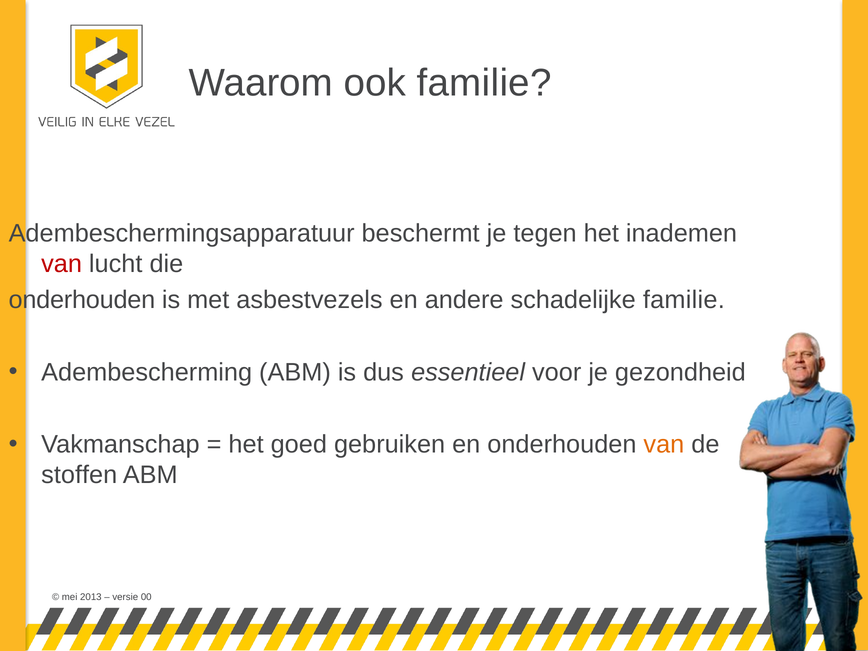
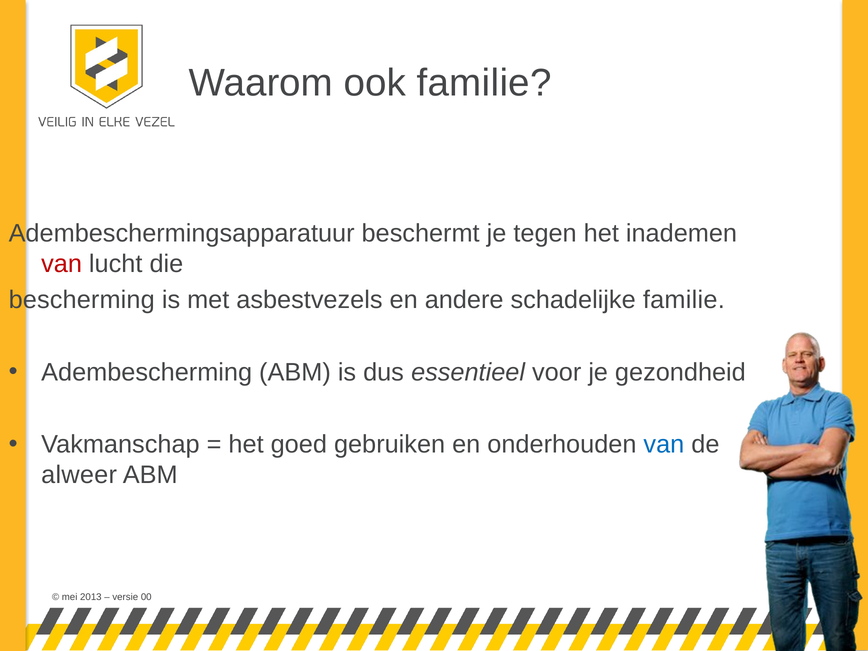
onderhouden at (82, 300): onderhouden -> bescherming
van at (664, 445) colour: orange -> blue
stoffen: stoffen -> alweer
